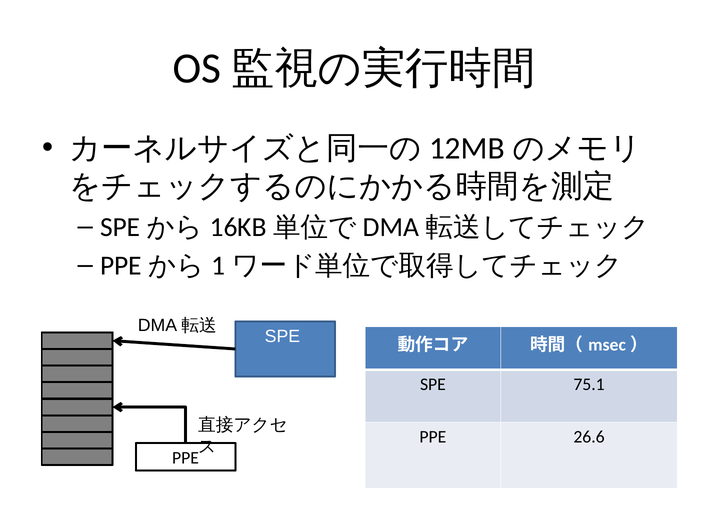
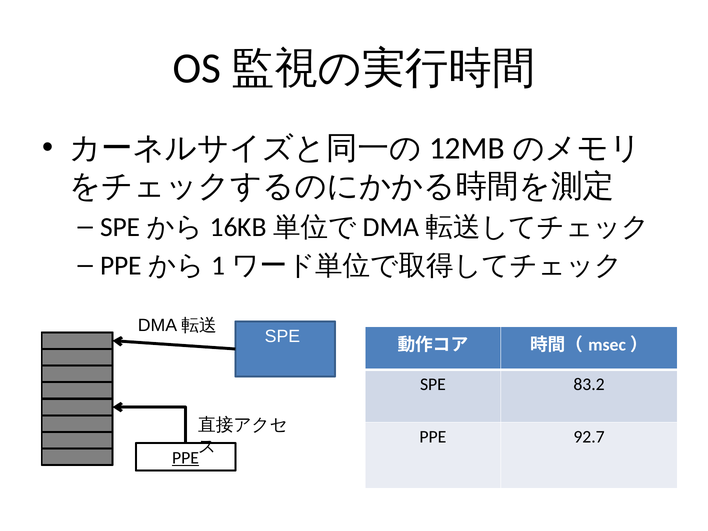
75.1: 75.1 -> 83.2
26.6: 26.6 -> 92.7
PPE at (186, 458) underline: none -> present
